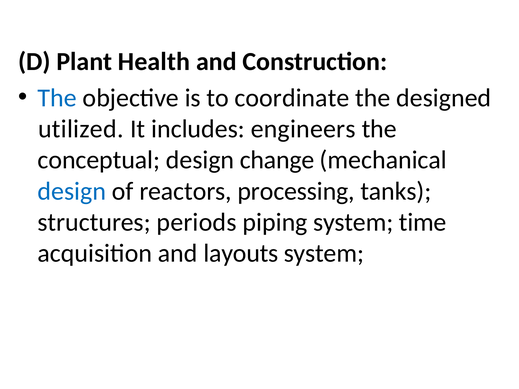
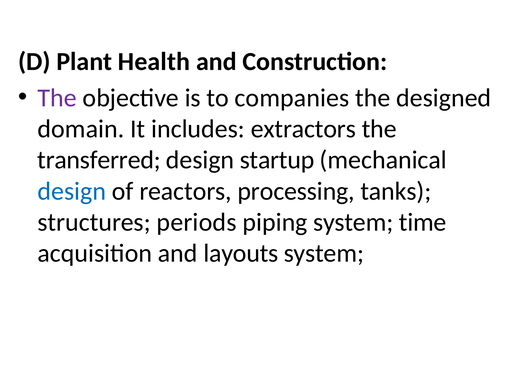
The at (57, 98) colour: blue -> purple
coordinate: coordinate -> companies
utilized: utilized -> domain
engineers: engineers -> extractors
conceptual: conceptual -> transferred
change: change -> startup
